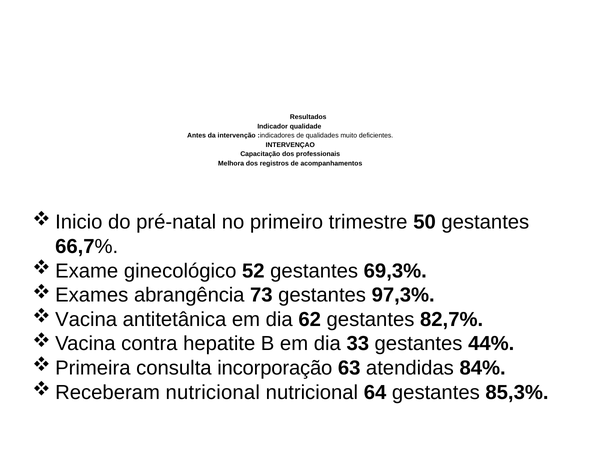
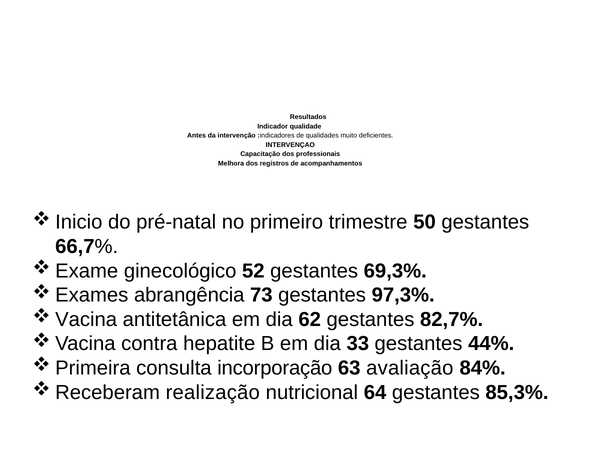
atendidas: atendidas -> avaliação
nutricional at (213, 392): nutricional -> realização
